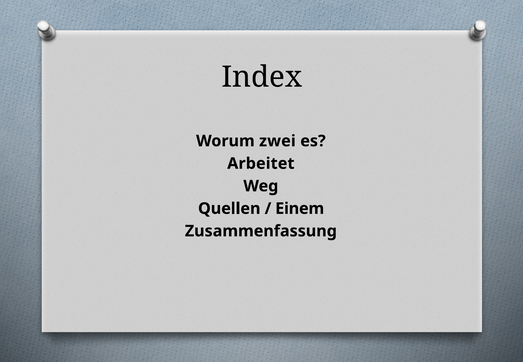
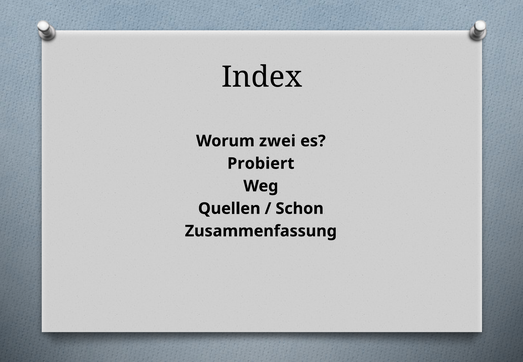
Arbeitet: Arbeitet -> Probiert
Einem: Einem -> Schon
